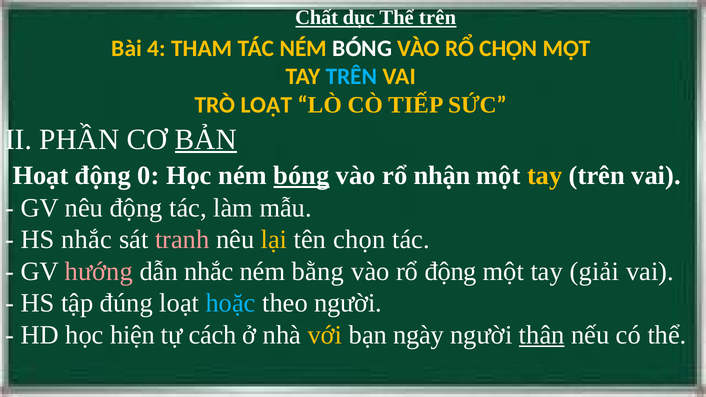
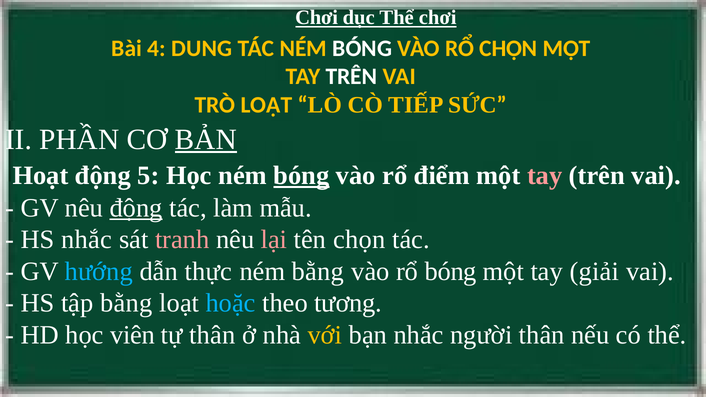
Chất at (317, 18): Chất -> Chơi
dục Thể trên: trên -> chơi
THAM: THAM -> DUNG
TRÊN at (351, 77) colour: light blue -> white
0: 0 -> 5
nhận: nhận -> điểm
tay at (545, 176) colour: yellow -> pink
động at (136, 208) underline: none -> present
lại colour: yellow -> pink
hướng colour: pink -> light blue
dẫn nhắc: nhắc -> thực
rổ động: động -> bóng
tập đúng: đúng -> bằng
theo người: người -> tương
hiện: hiện -> viên
tự cách: cách -> thân
bạn ngày: ngày -> nhắc
thân at (542, 335) underline: present -> none
